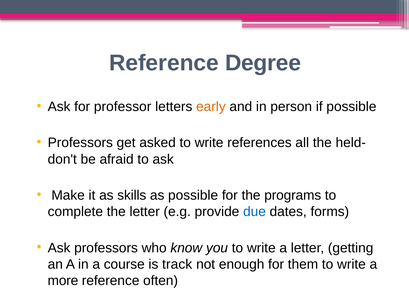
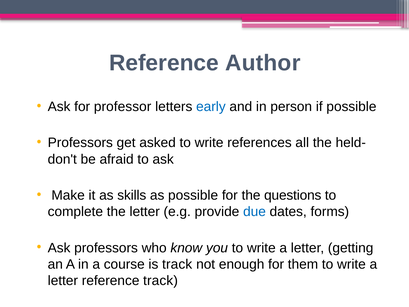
Degree: Degree -> Author
early colour: orange -> blue
programs: programs -> questions
more at (63, 280): more -> letter
reference often: often -> track
